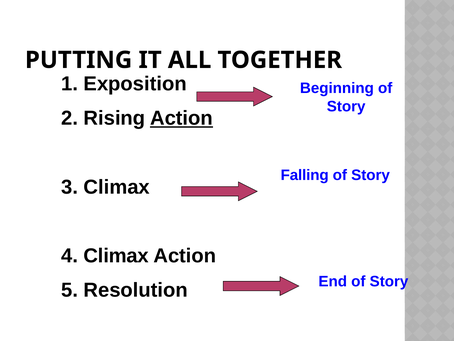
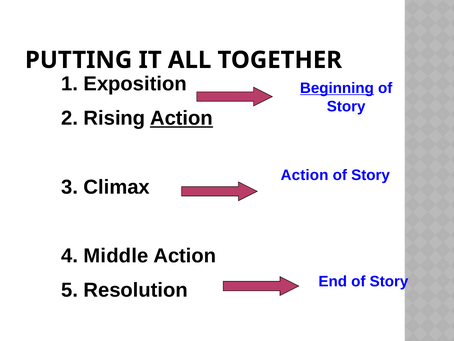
Beginning underline: none -> present
Falling at (305, 175): Falling -> Action
4 Climax: Climax -> Middle
